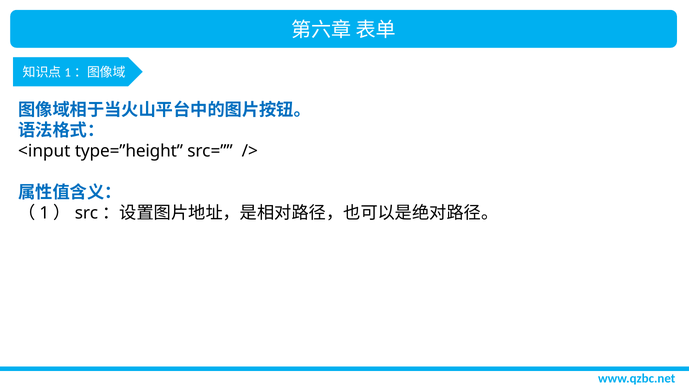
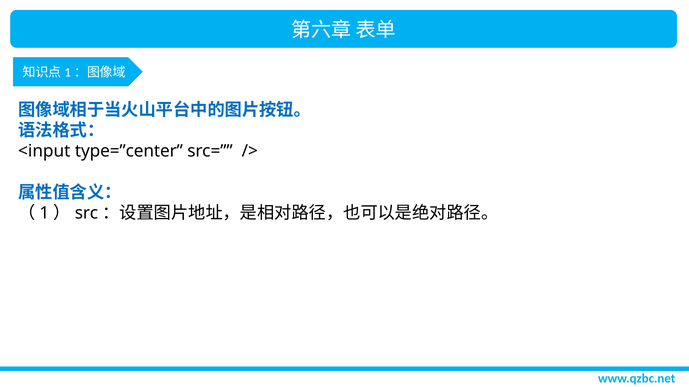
type=”height: type=”height -> type=”center
